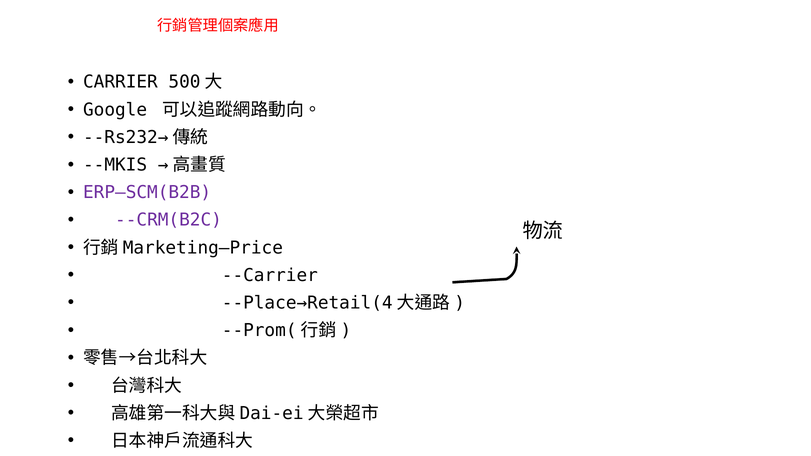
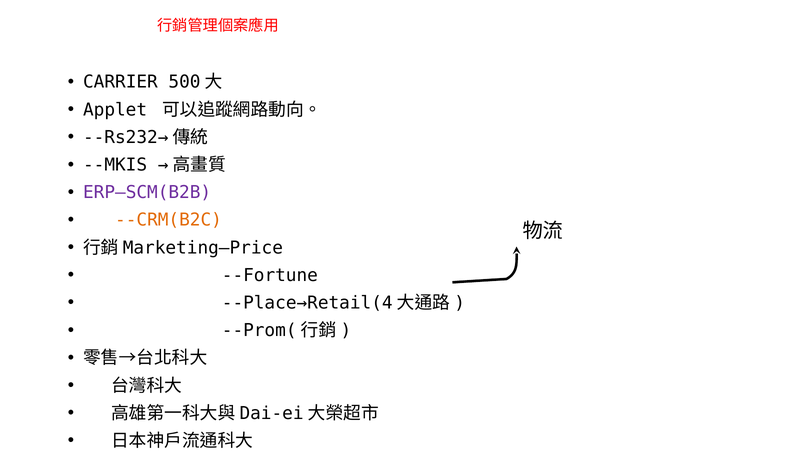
Google: Google -> Applet
--CRM(B2C colour: purple -> orange
--Carrier: --Carrier -> --Fortune
